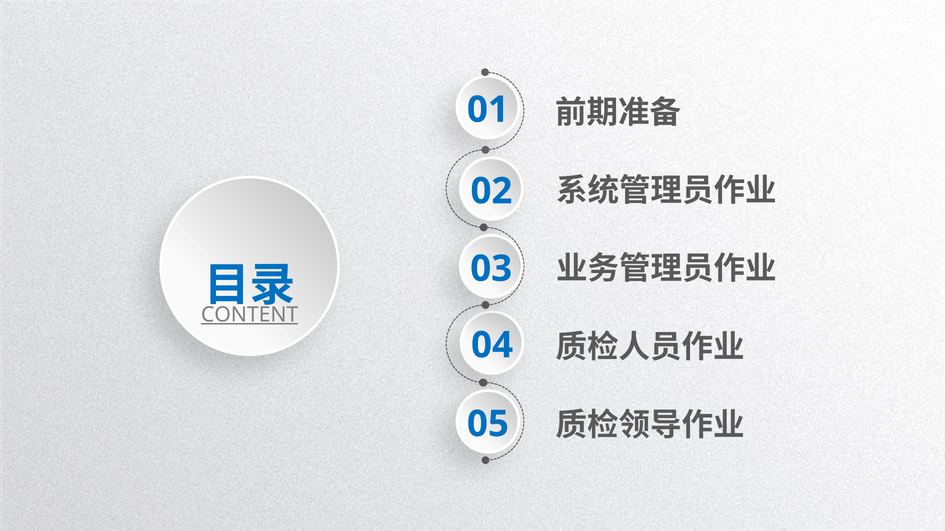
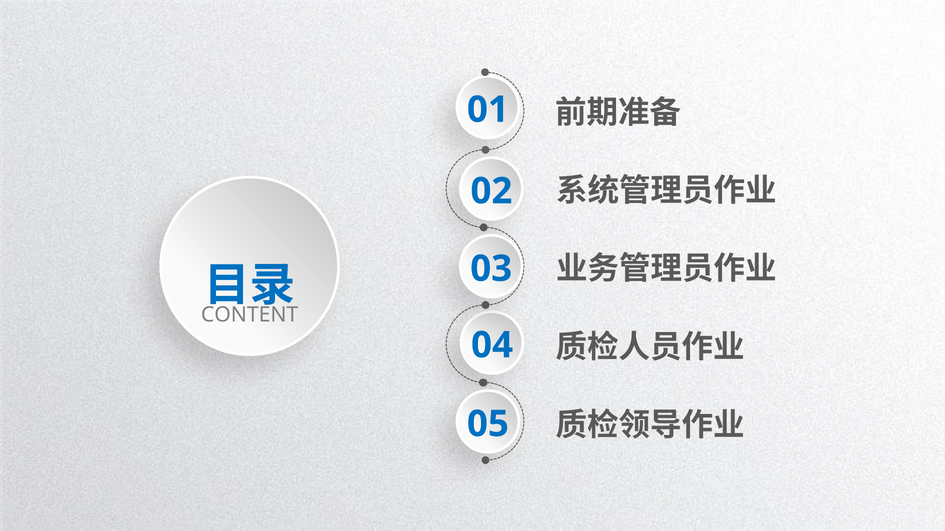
CONTENT underline: present -> none
